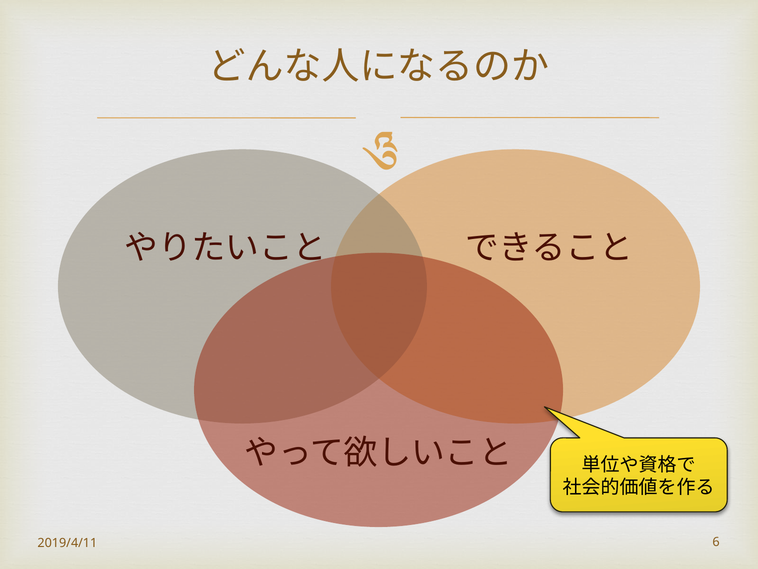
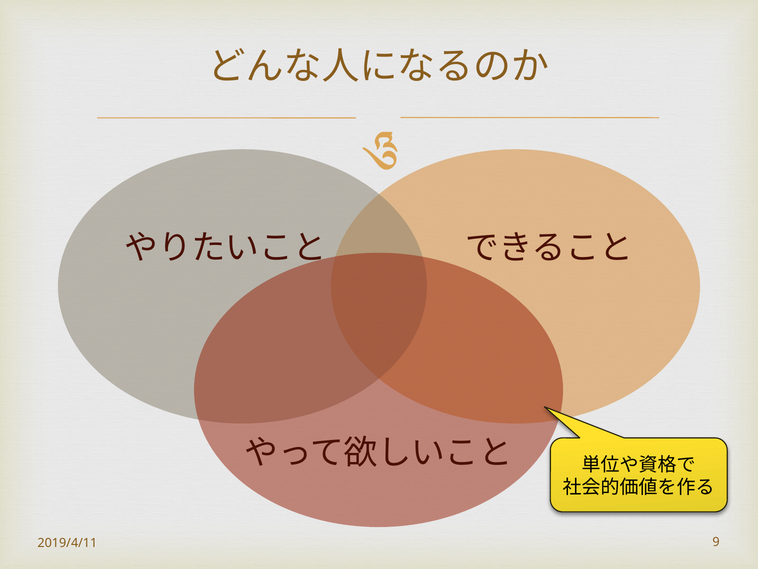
6: 6 -> 9
